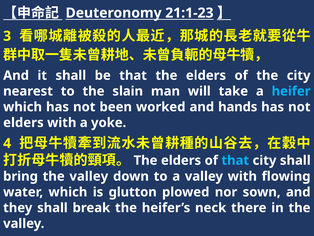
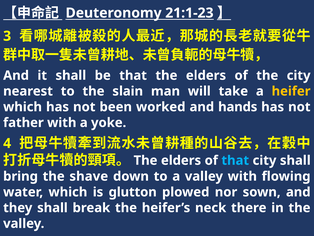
heifer colour: light blue -> yellow
elders at (23, 122): elders -> father
bring the valley: valley -> shave
